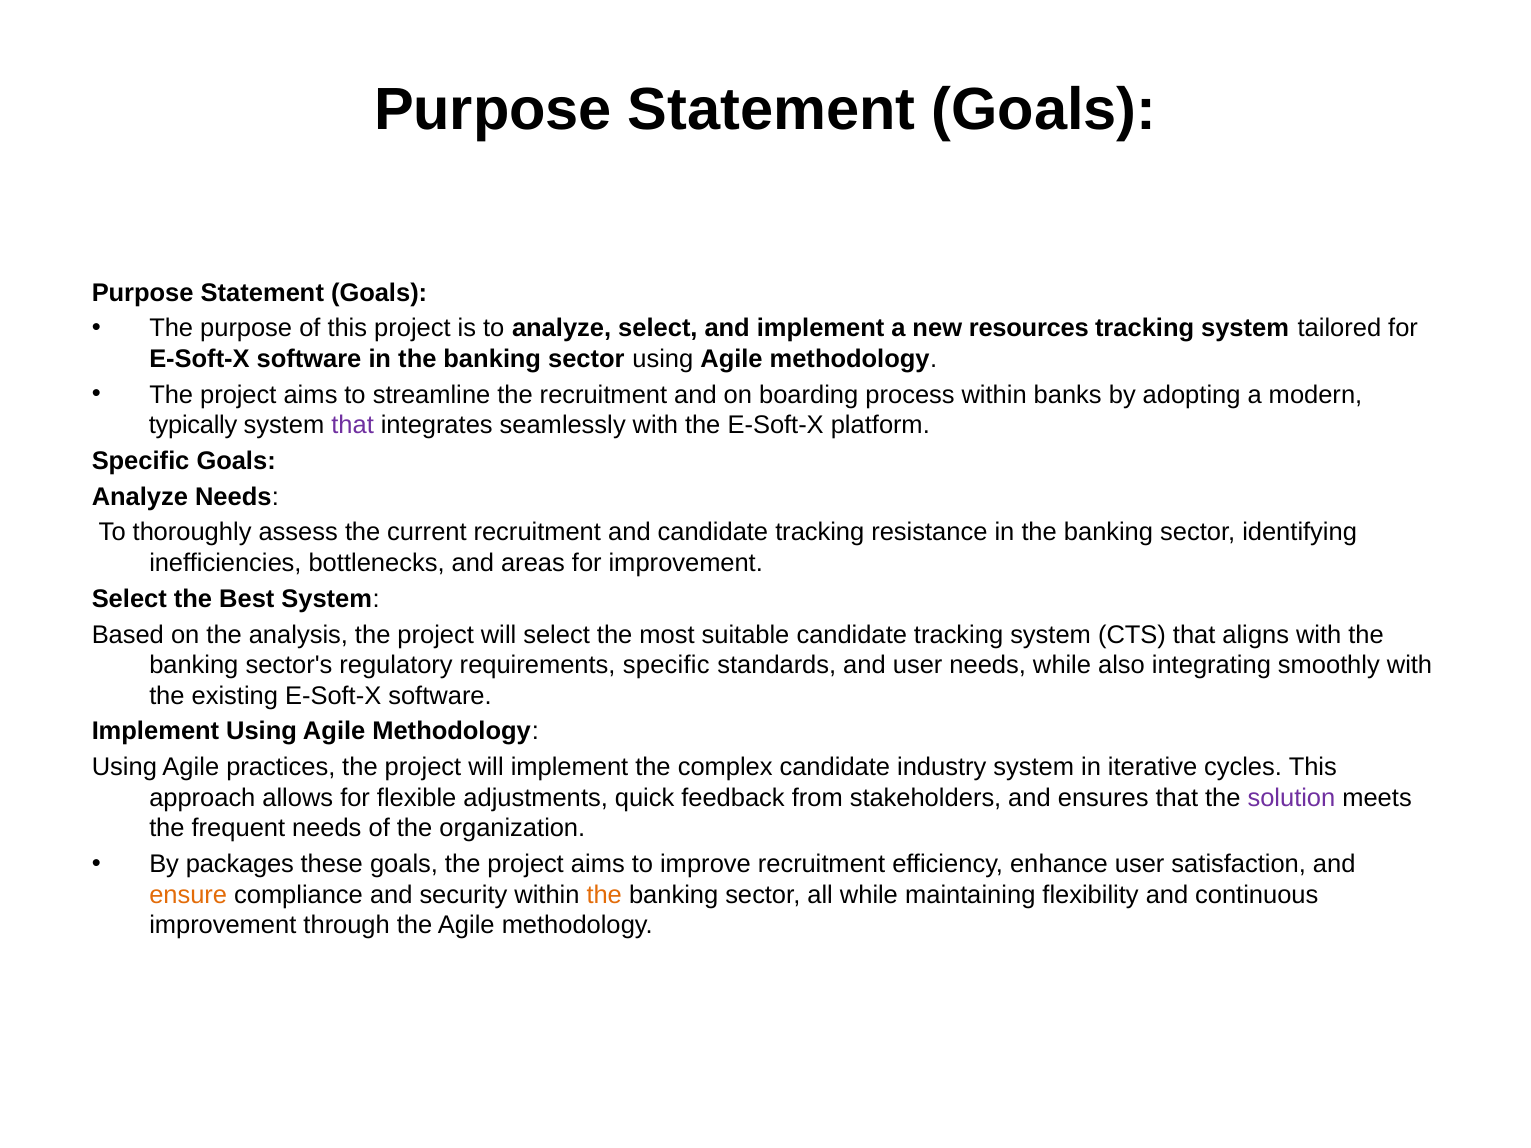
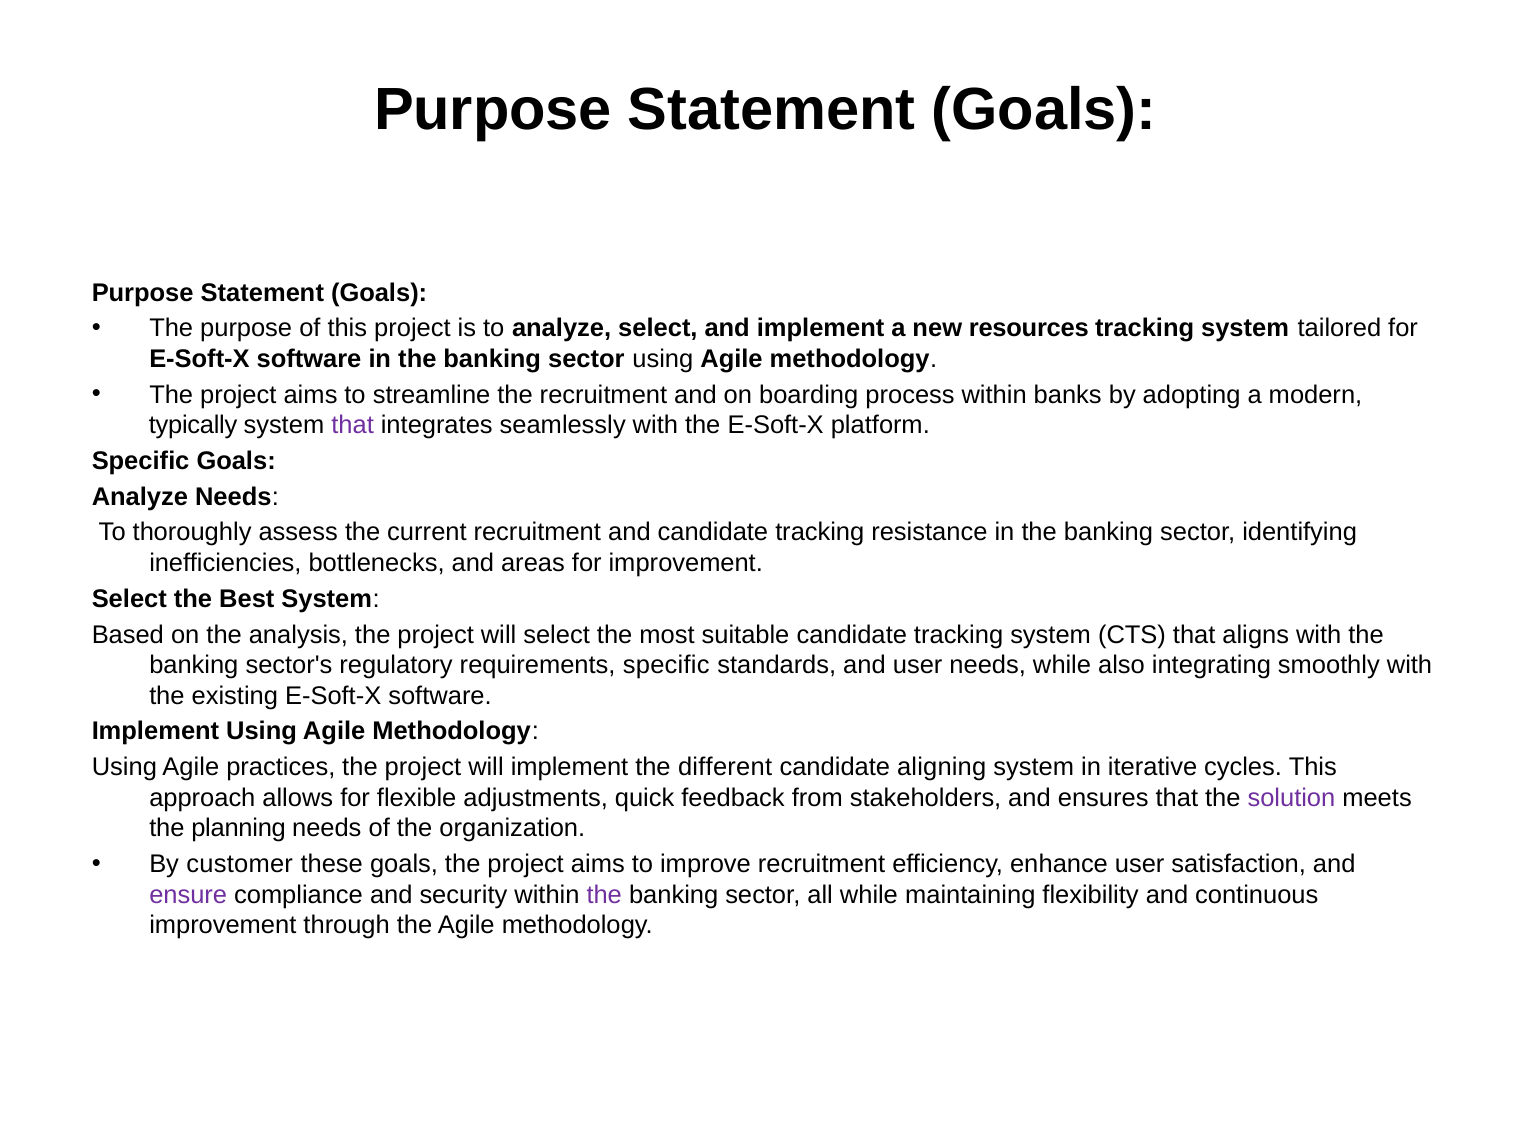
complex: complex -> different
industry: industry -> aligning
frequent: frequent -> planning
packages: packages -> customer
ensure colour: orange -> purple
the at (604, 895) colour: orange -> purple
